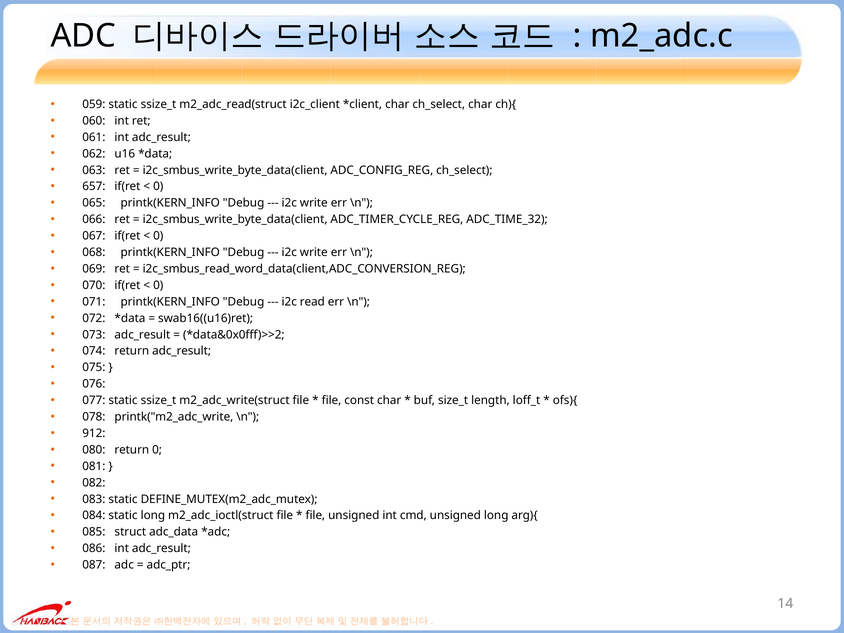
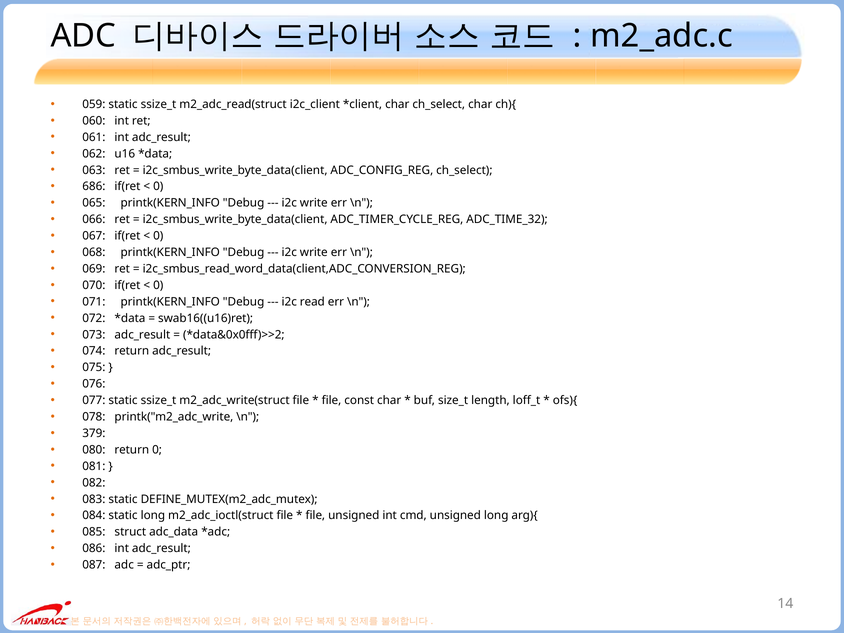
657: 657 -> 686
912: 912 -> 379
